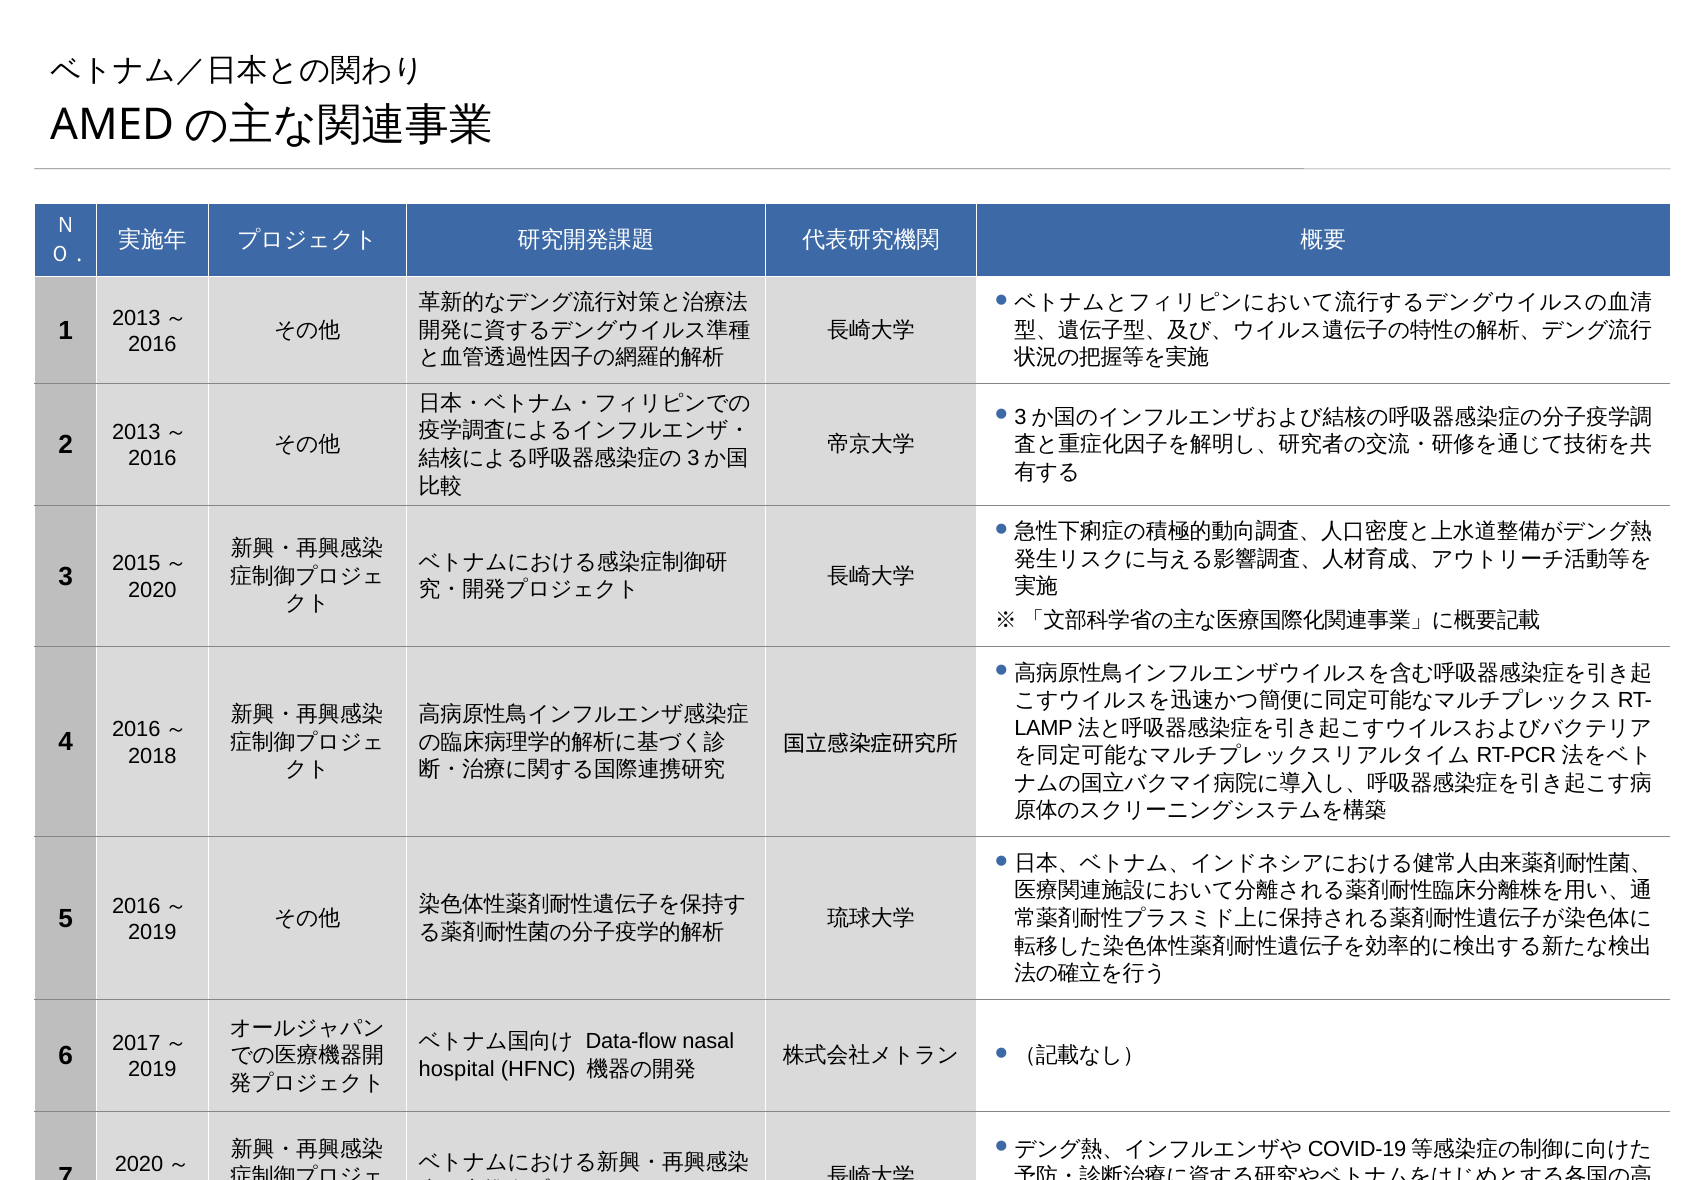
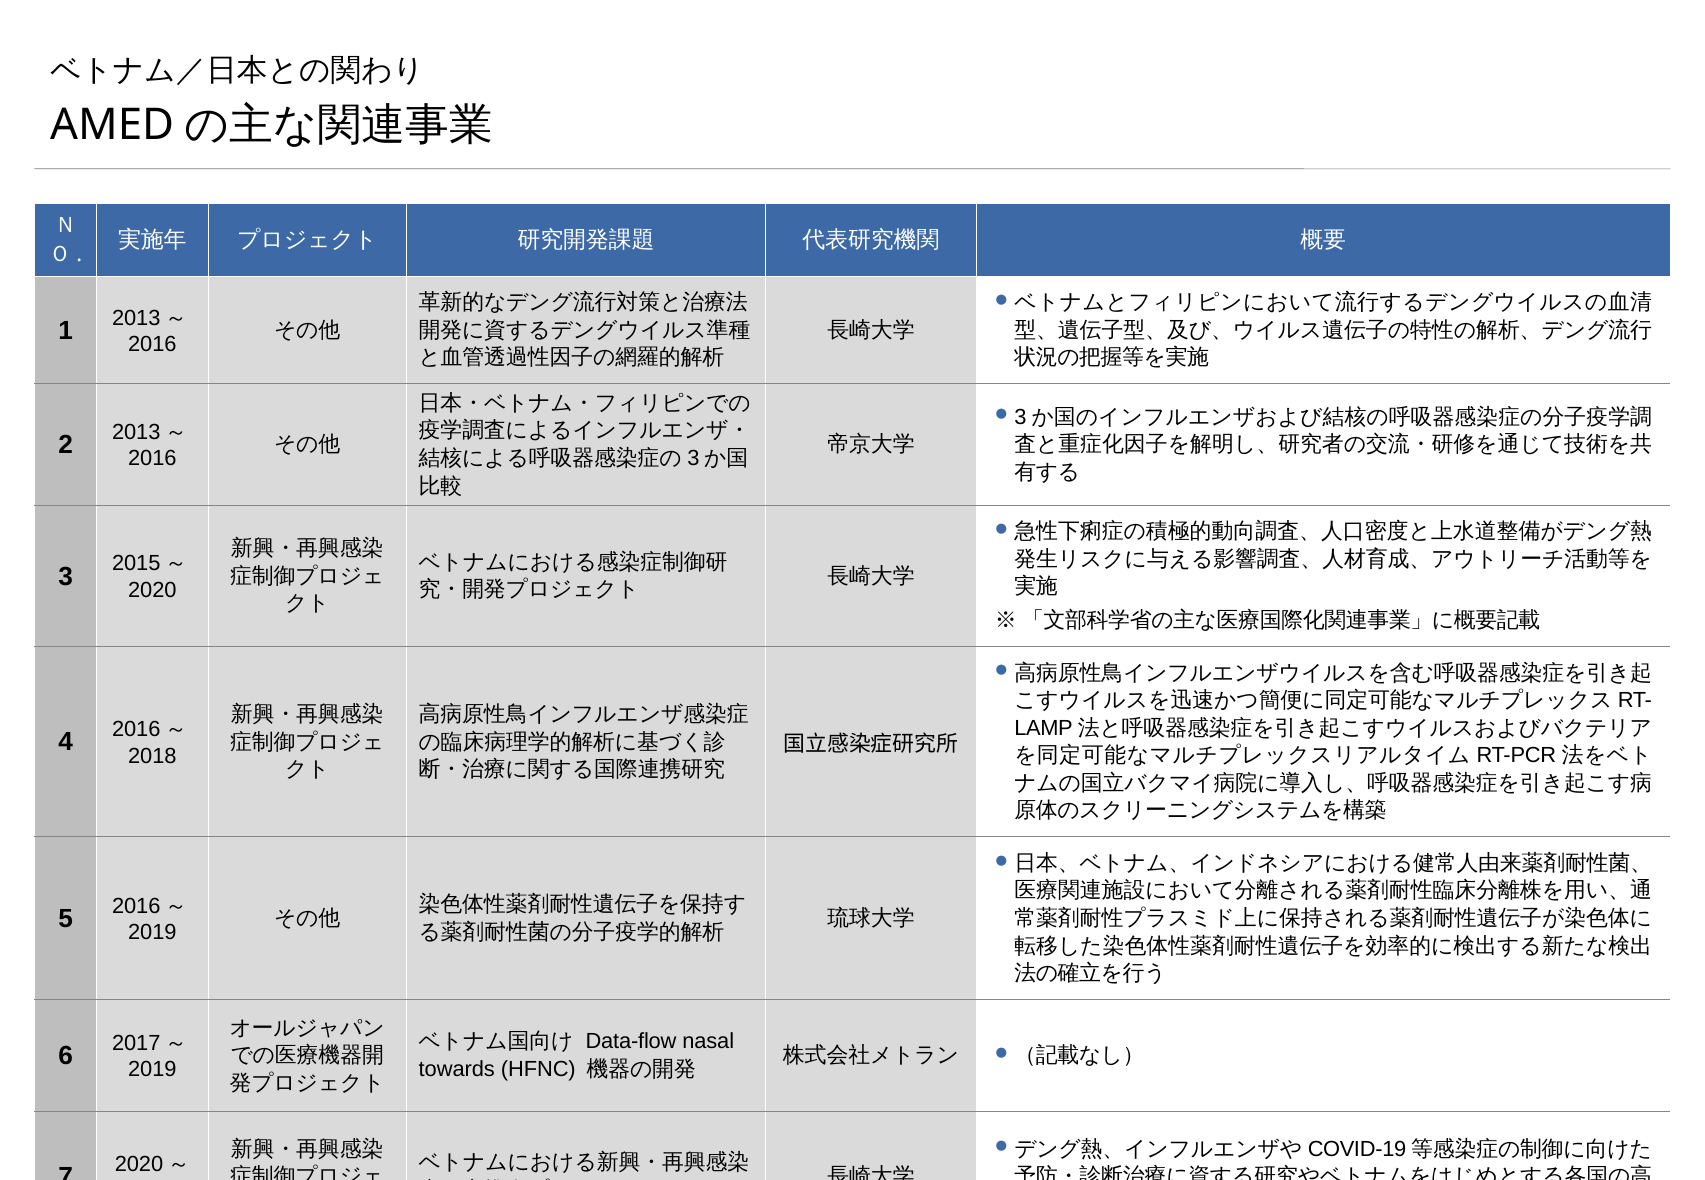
hospital: hospital -> towards
